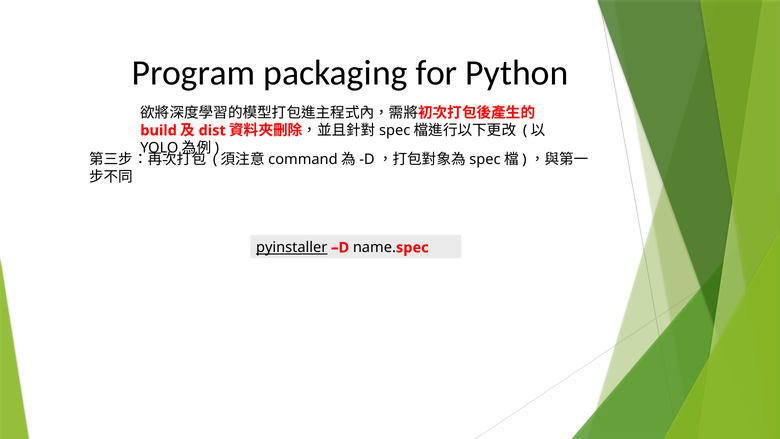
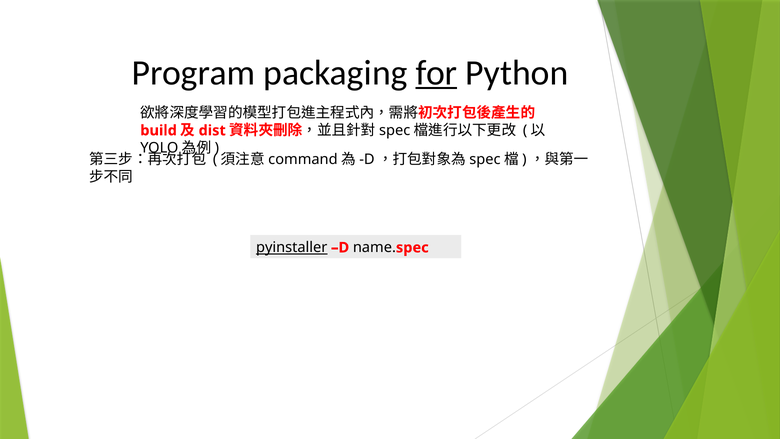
for underline: none -> present
